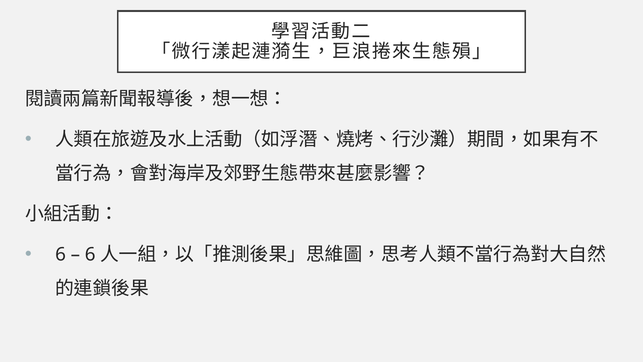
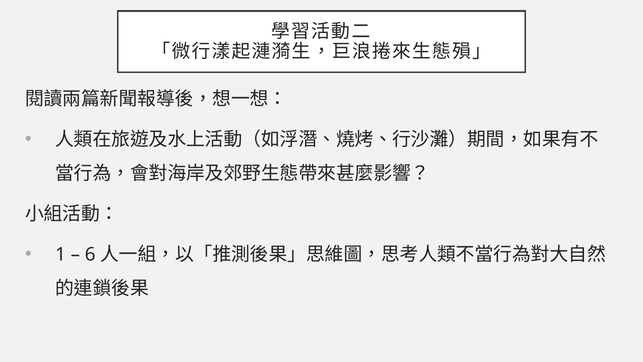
6 at (61, 254): 6 -> 1
